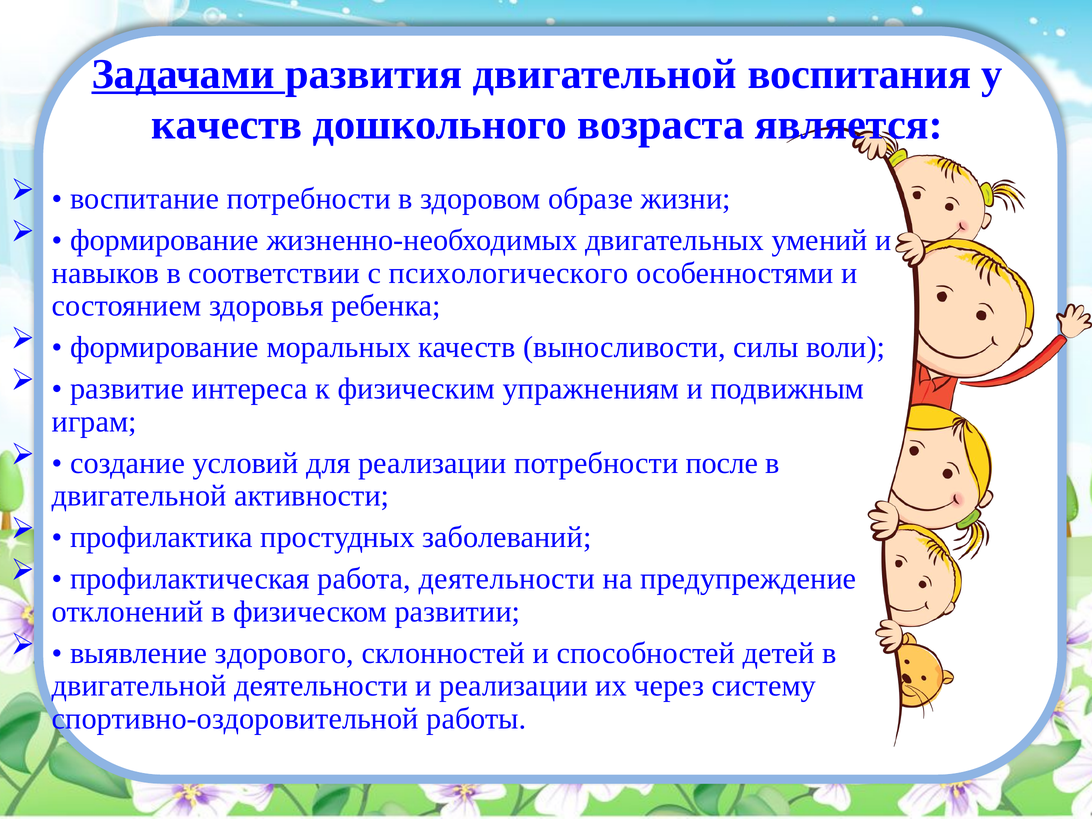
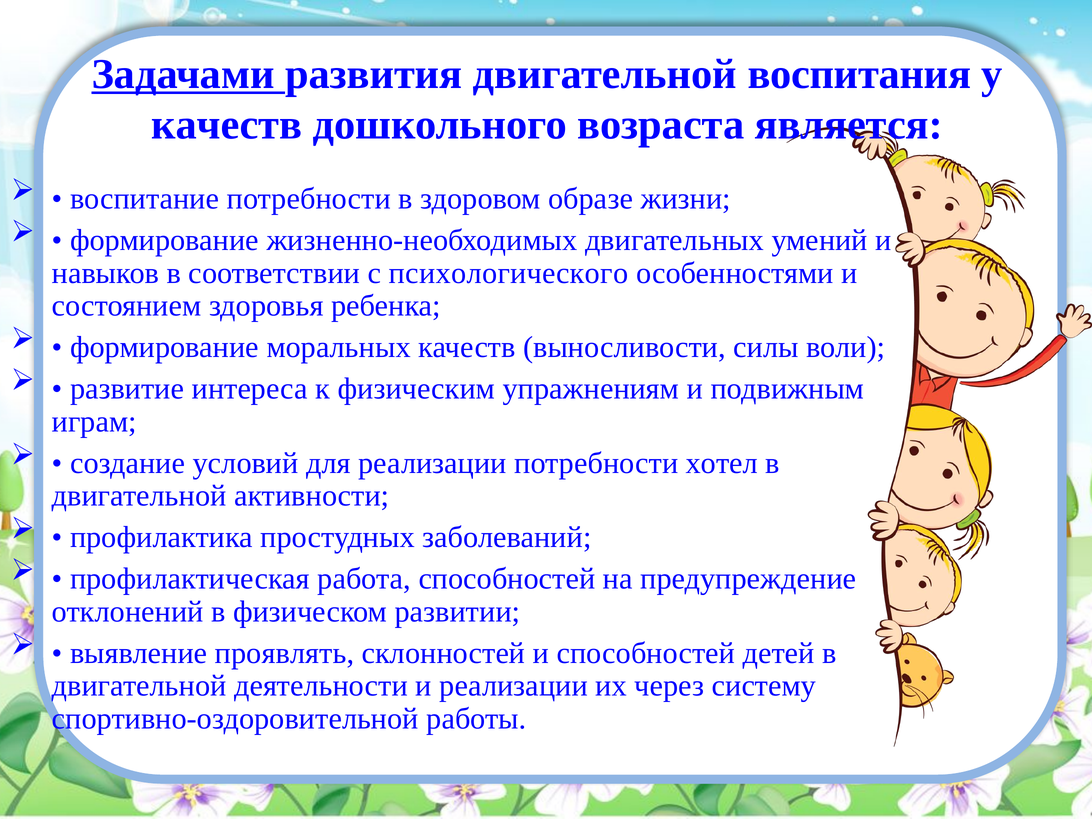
после: после -> хотел
работа деятельности: деятельности -> способностей
здорового: здорового -> проявлять
